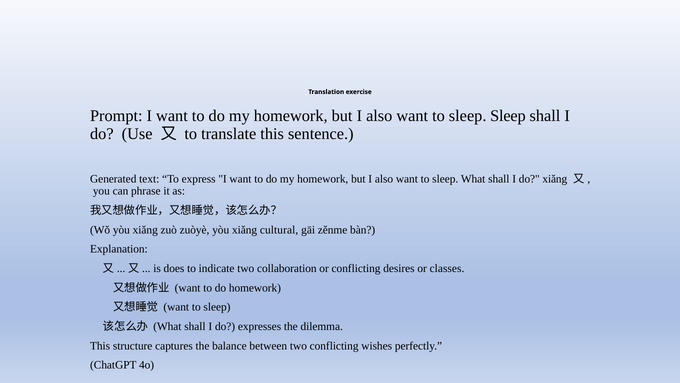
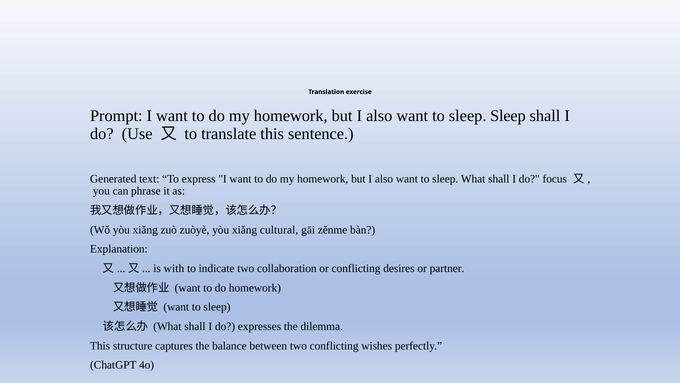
do xiǎng: xiǎng -> focus
does: does -> with
classes: classes -> partner
